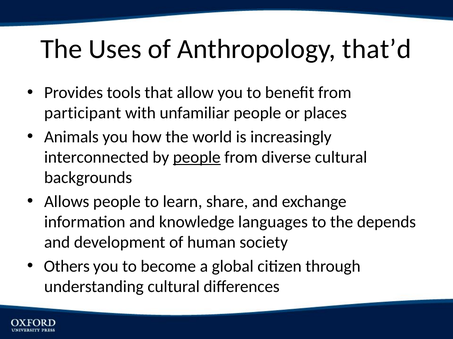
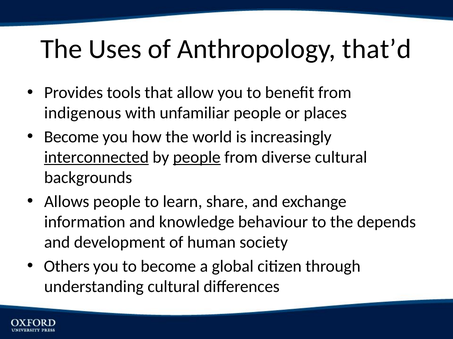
participant: participant -> indigenous
Animals at (71, 137): Animals -> Become
interconnected underline: none -> present
languages: languages -> behaviour
